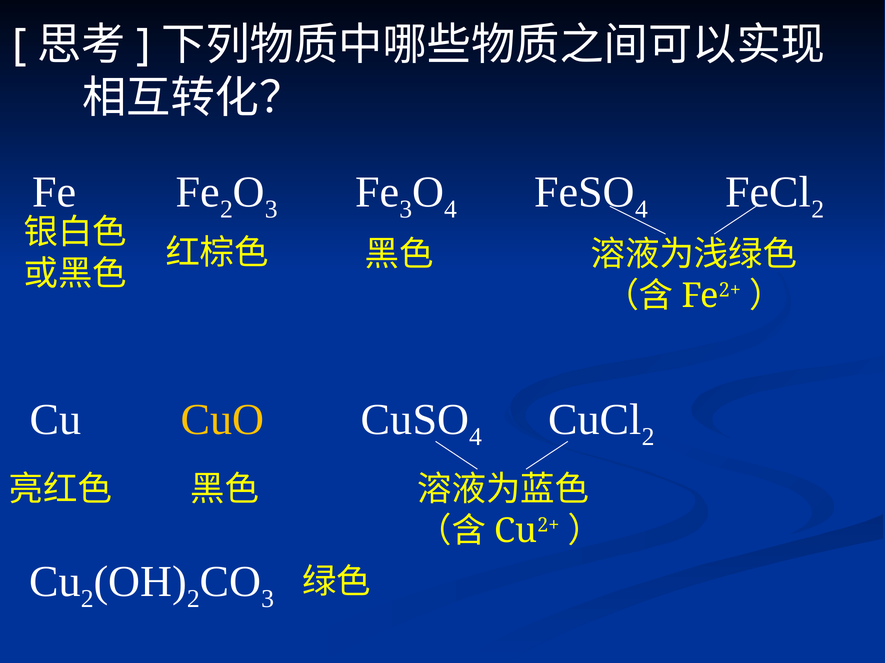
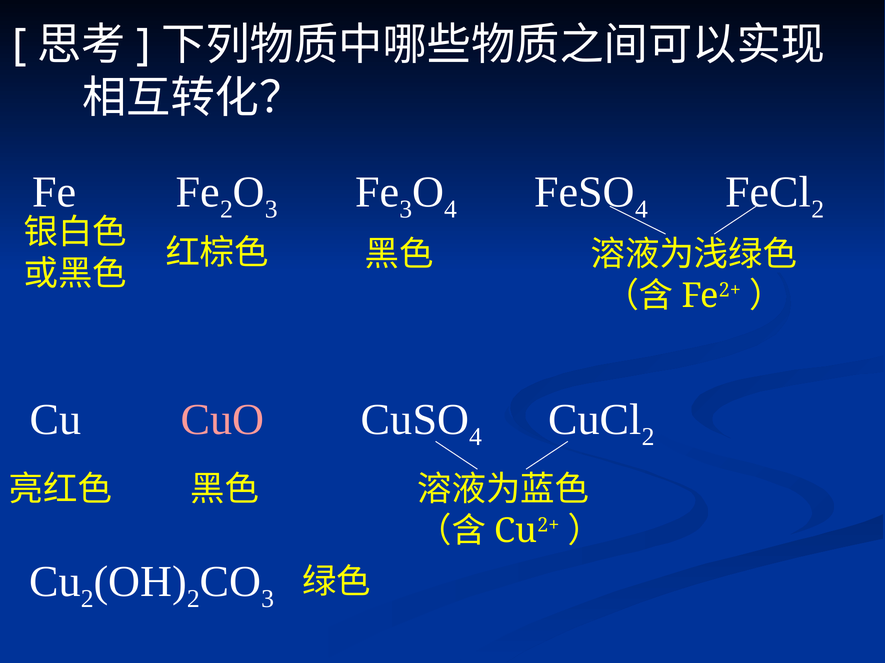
CuO colour: yellow -> pink
